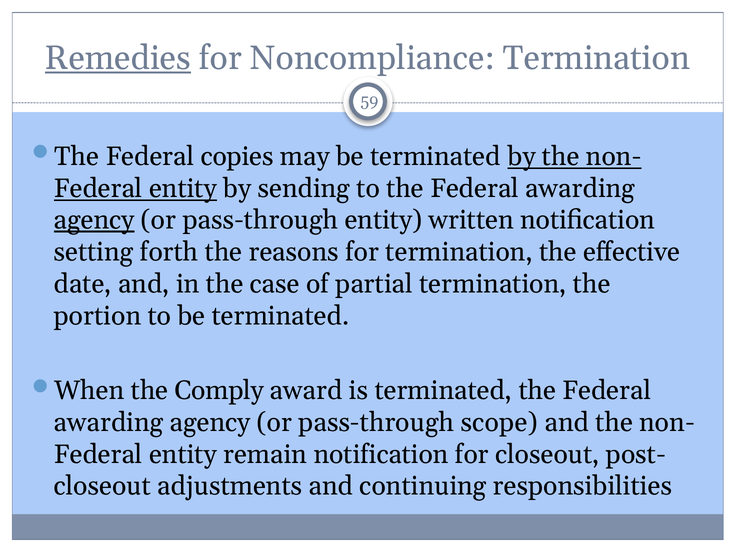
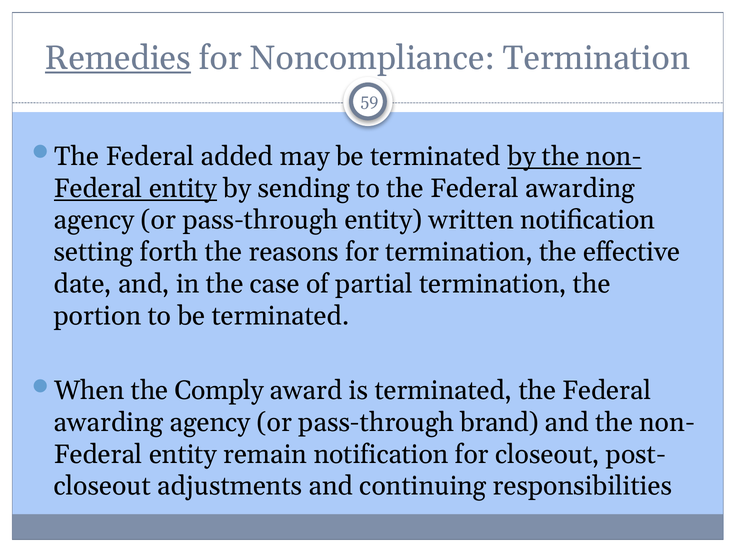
copies: copies -> added
agency at (94, 220) underline: present -> none
scope: scope -> brand
